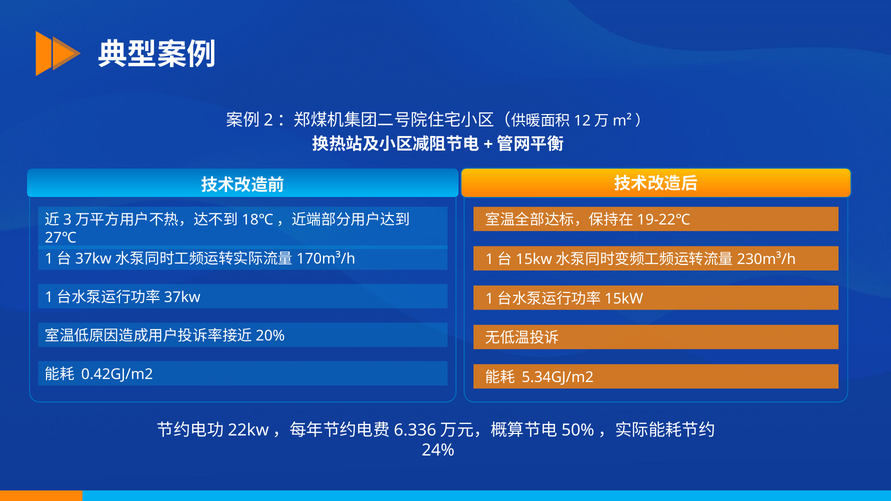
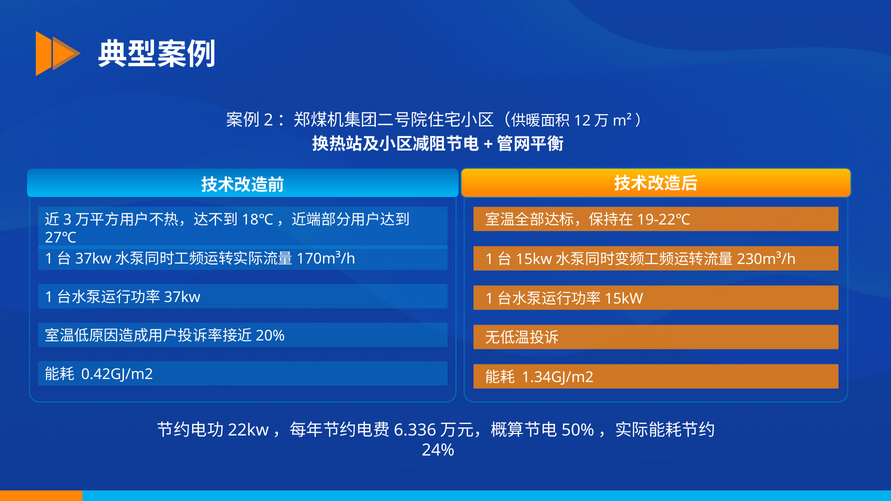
5.34GJ/m2: 5.34GJ/m2 -> 1.34GJ/m2
